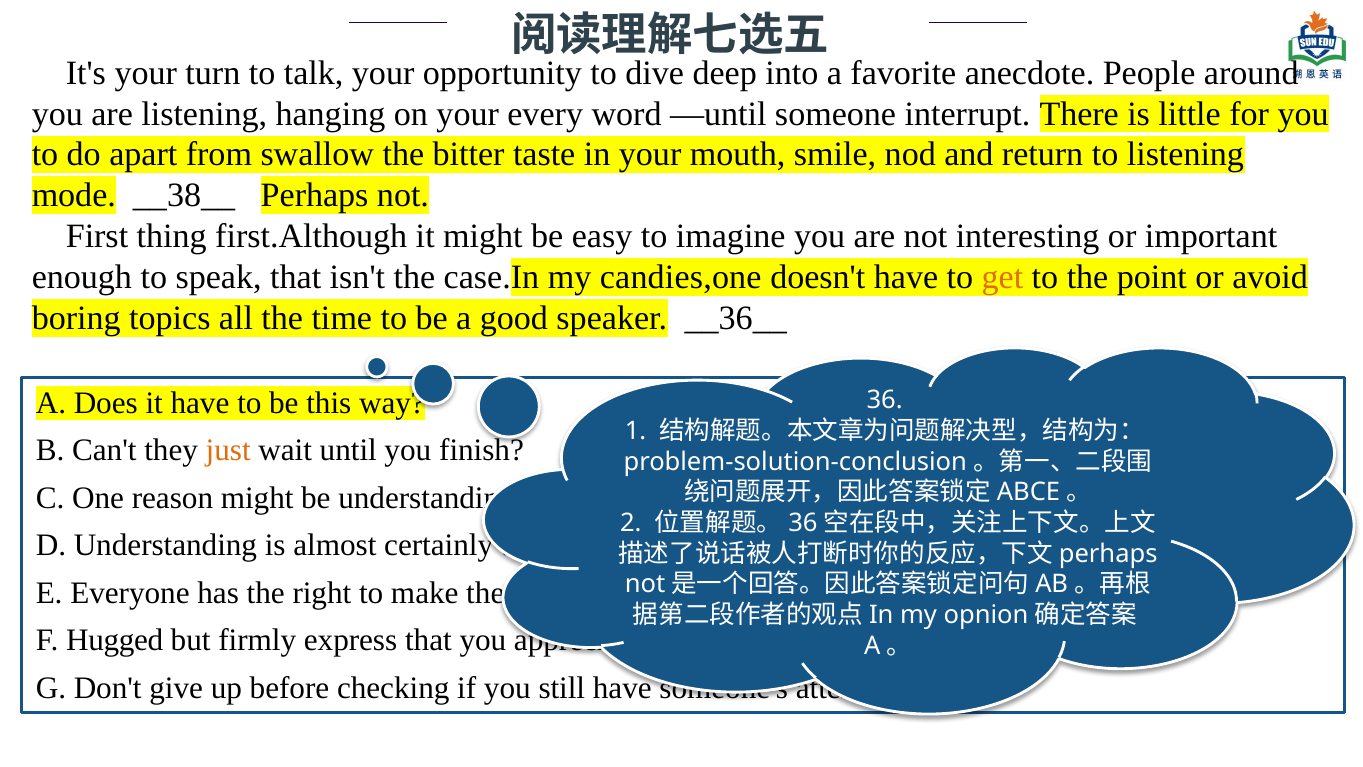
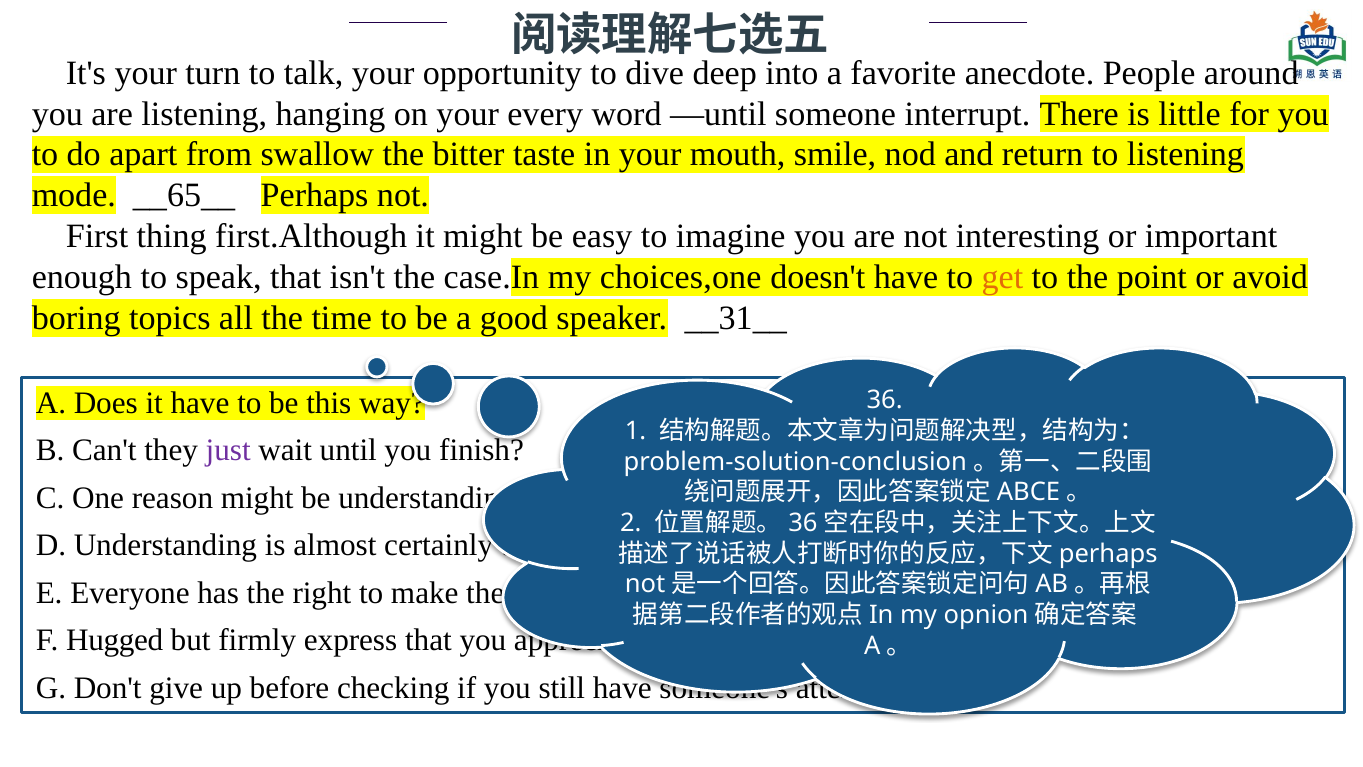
__38__: __38__ -> __65__
candies,one: candies,one -> choices,one
__36__: __36__ -> __31__
just colour: orange -> purple
